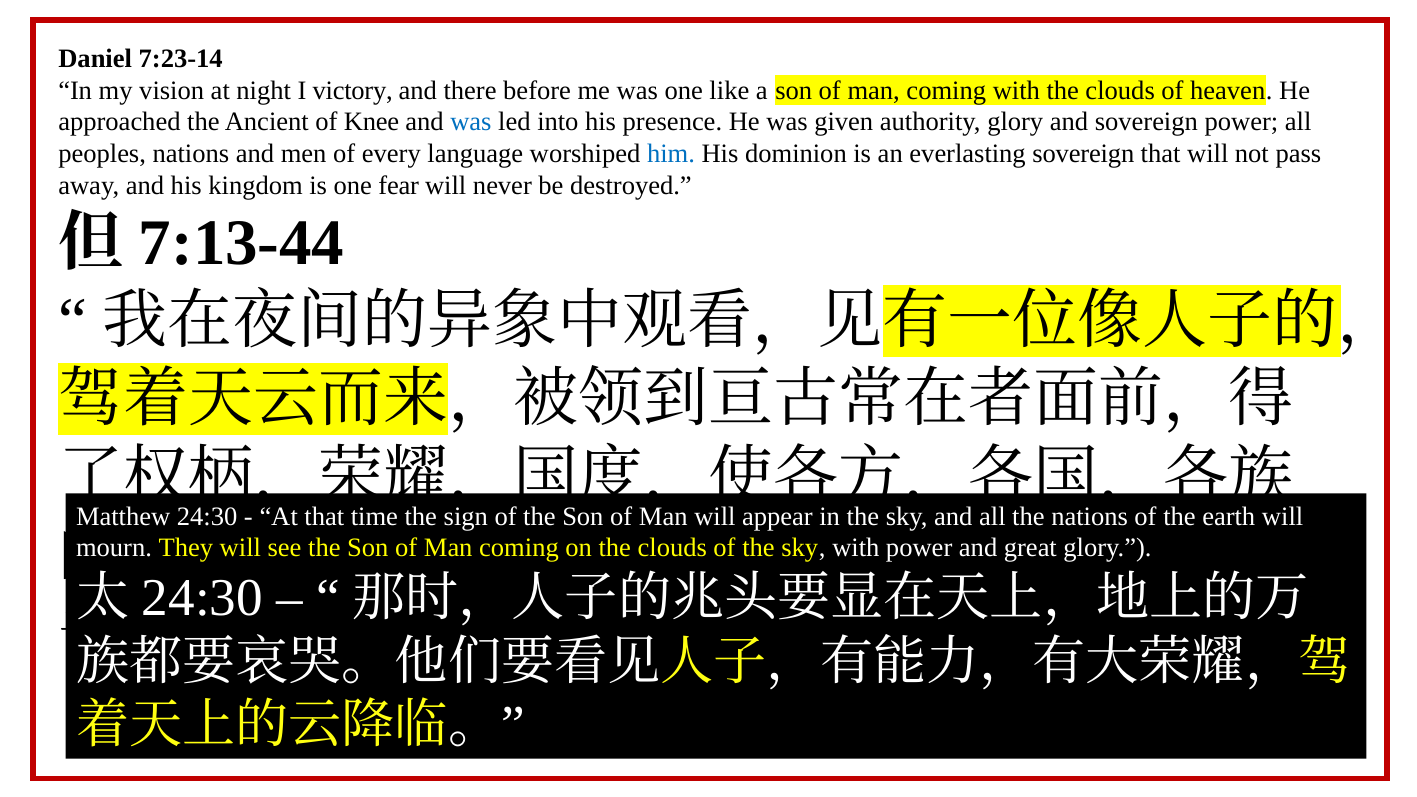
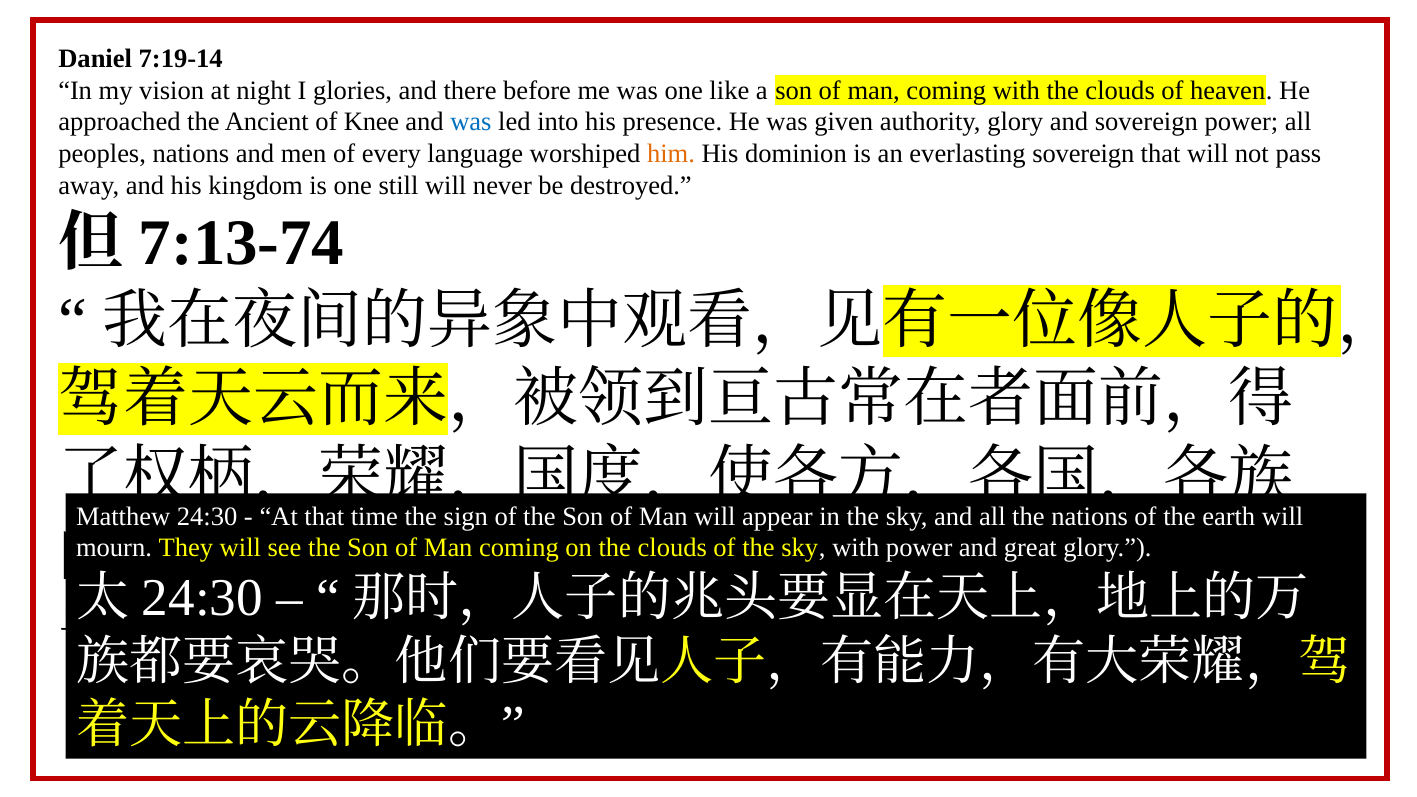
7:23-14: 7:23-14 -> 7:19-14
victory: victory -> glories
him colour: blue -> orange
fear: fear -> still
7:13-44: 7:13-44 -> 7:13-74
